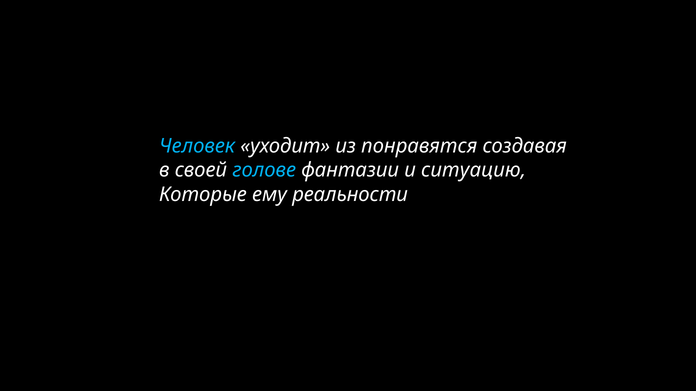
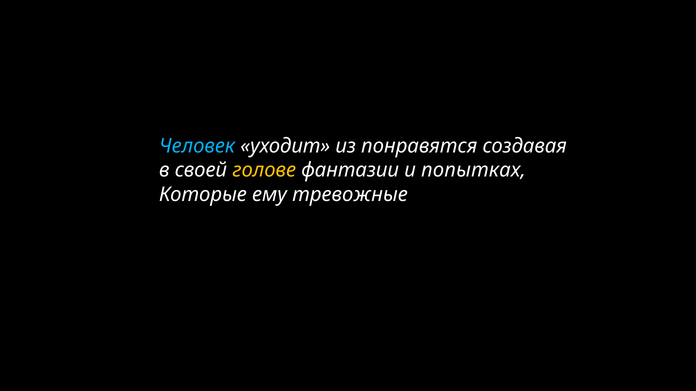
голове colour: light blue -> yellow
ситуацию: ситуацию -> попытках
реальности: реальности -> тревожные
